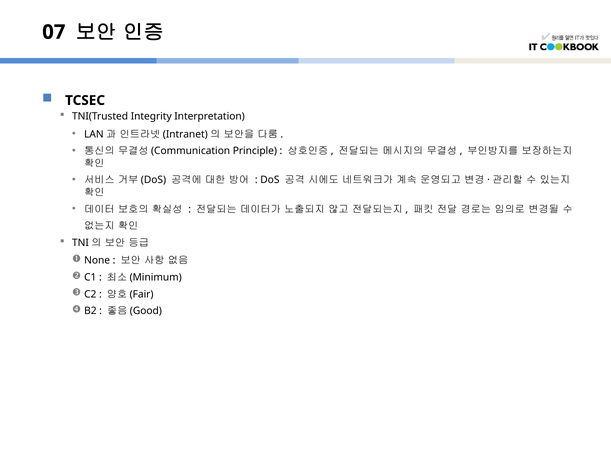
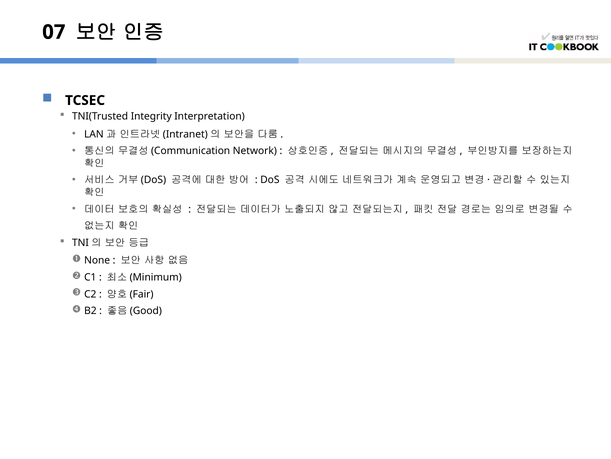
Principle: Principle -> Network
